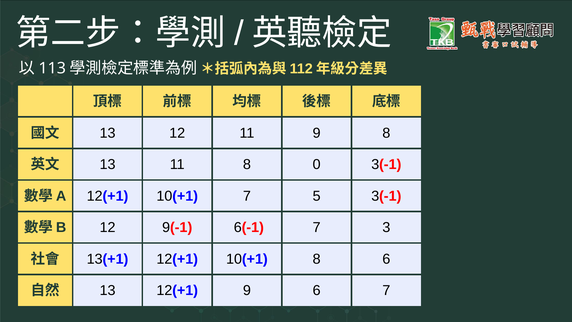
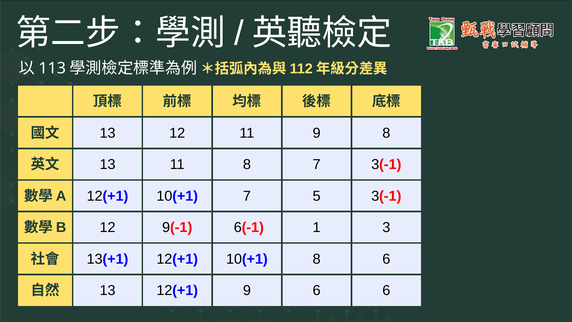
8 0: 0 -> 7
6(-1 7: 7 -> 1
6 7: 7 -> 6
